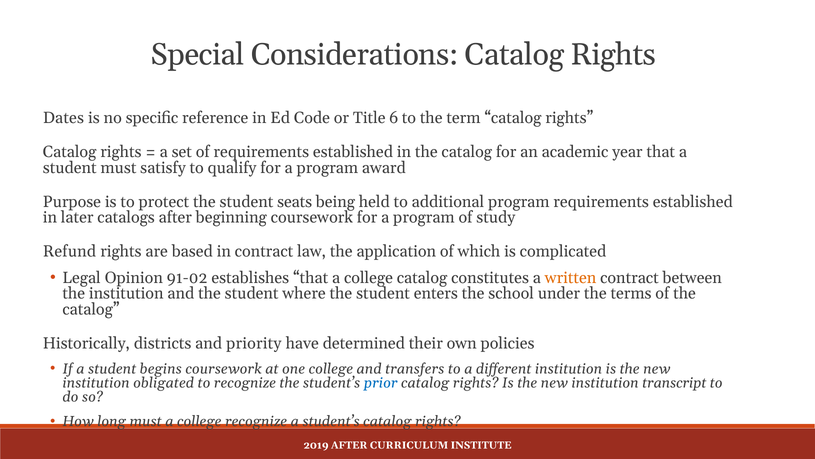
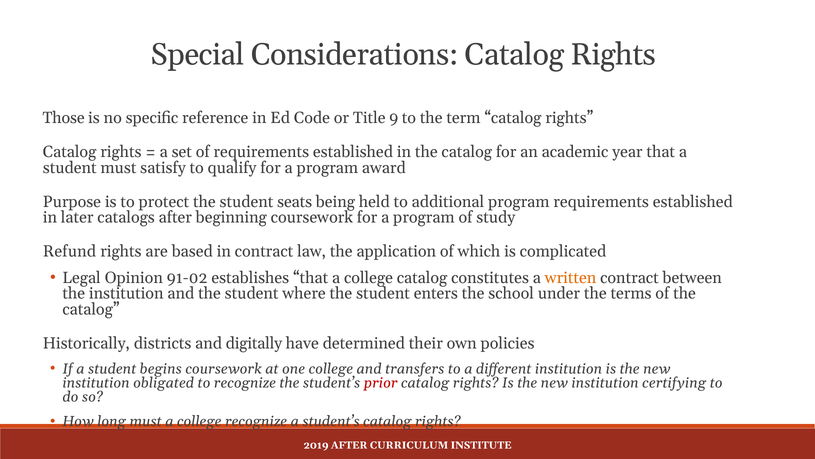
Dates: Dates -> Those
6: 6 -> 9
priority: priority -> digitally
prior colour: blue -> red
transcript: transcript -> certifying
